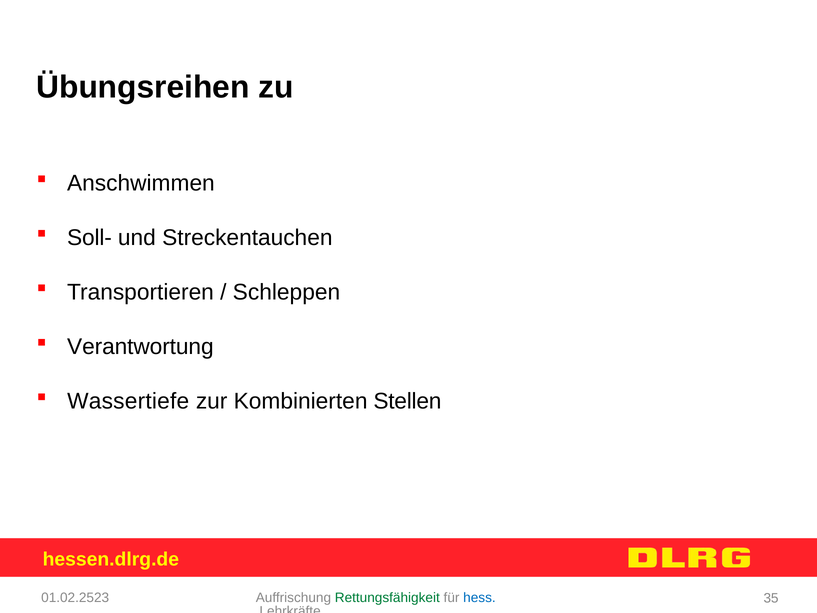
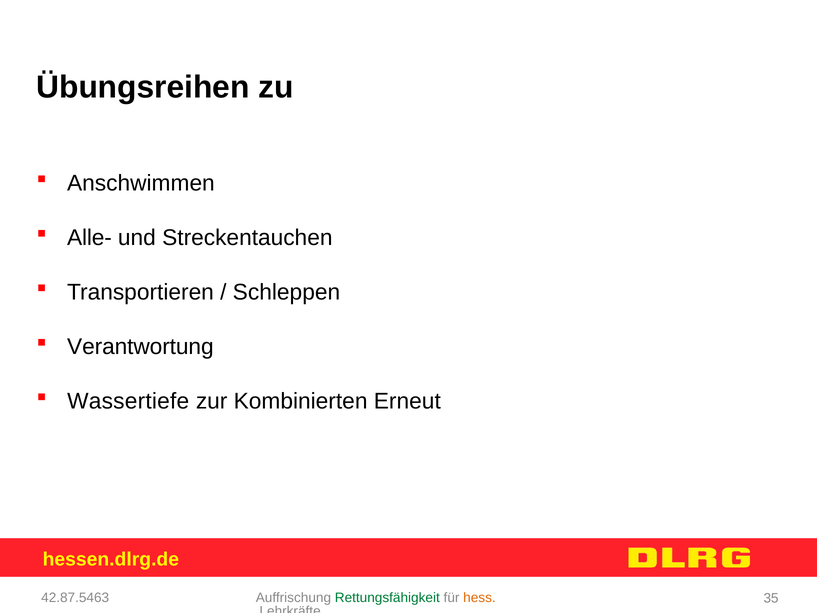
Soll-: Soll- -> Alle-
Stellen: Stellen -> Erneut
01.02.2523: 01.02.2523 -> 42.87.5463
hess colour: blue -> orange
